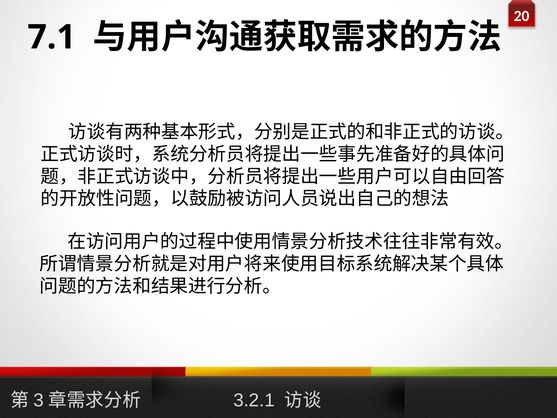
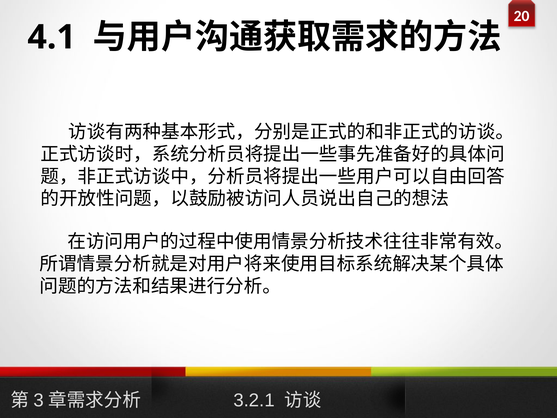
7.1: 7.1 -> 4.1
